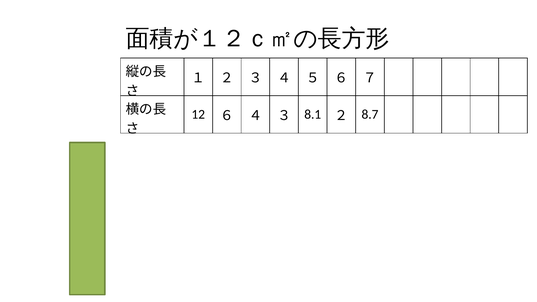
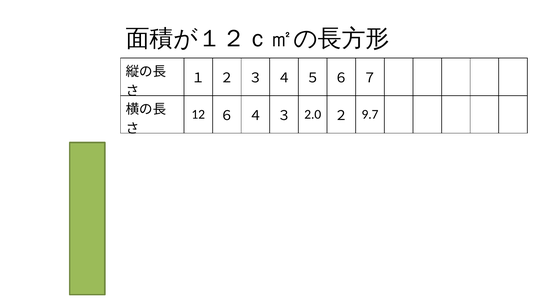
8.1: 8.1 -> 2.0
8.7: 8.7 -> 9.7
